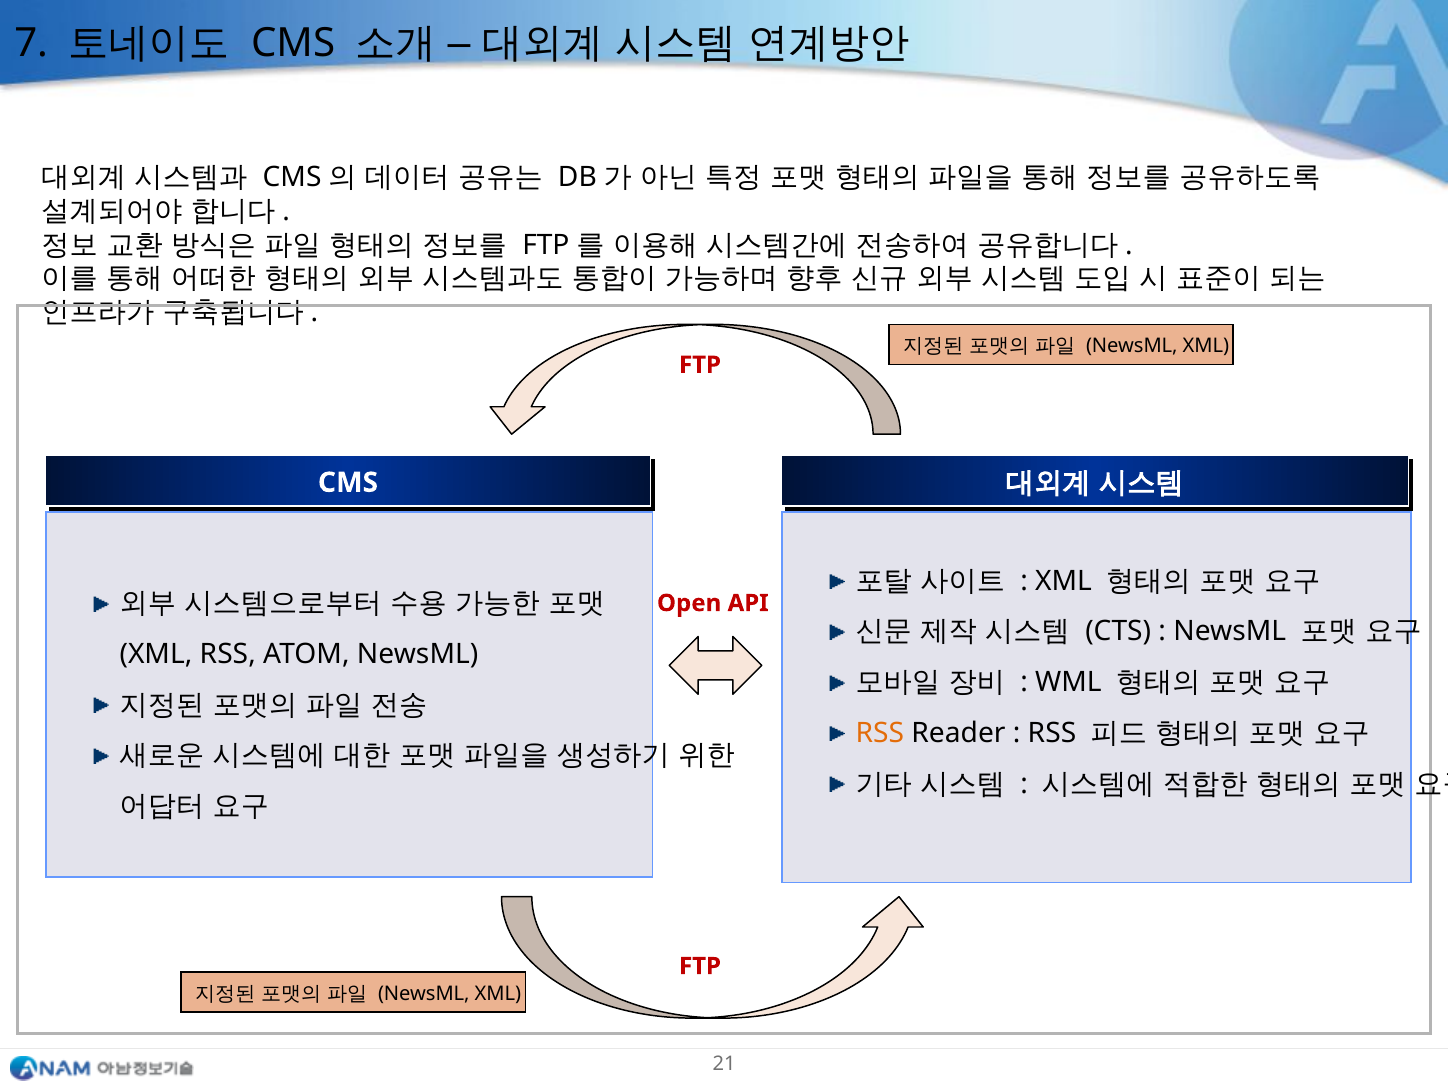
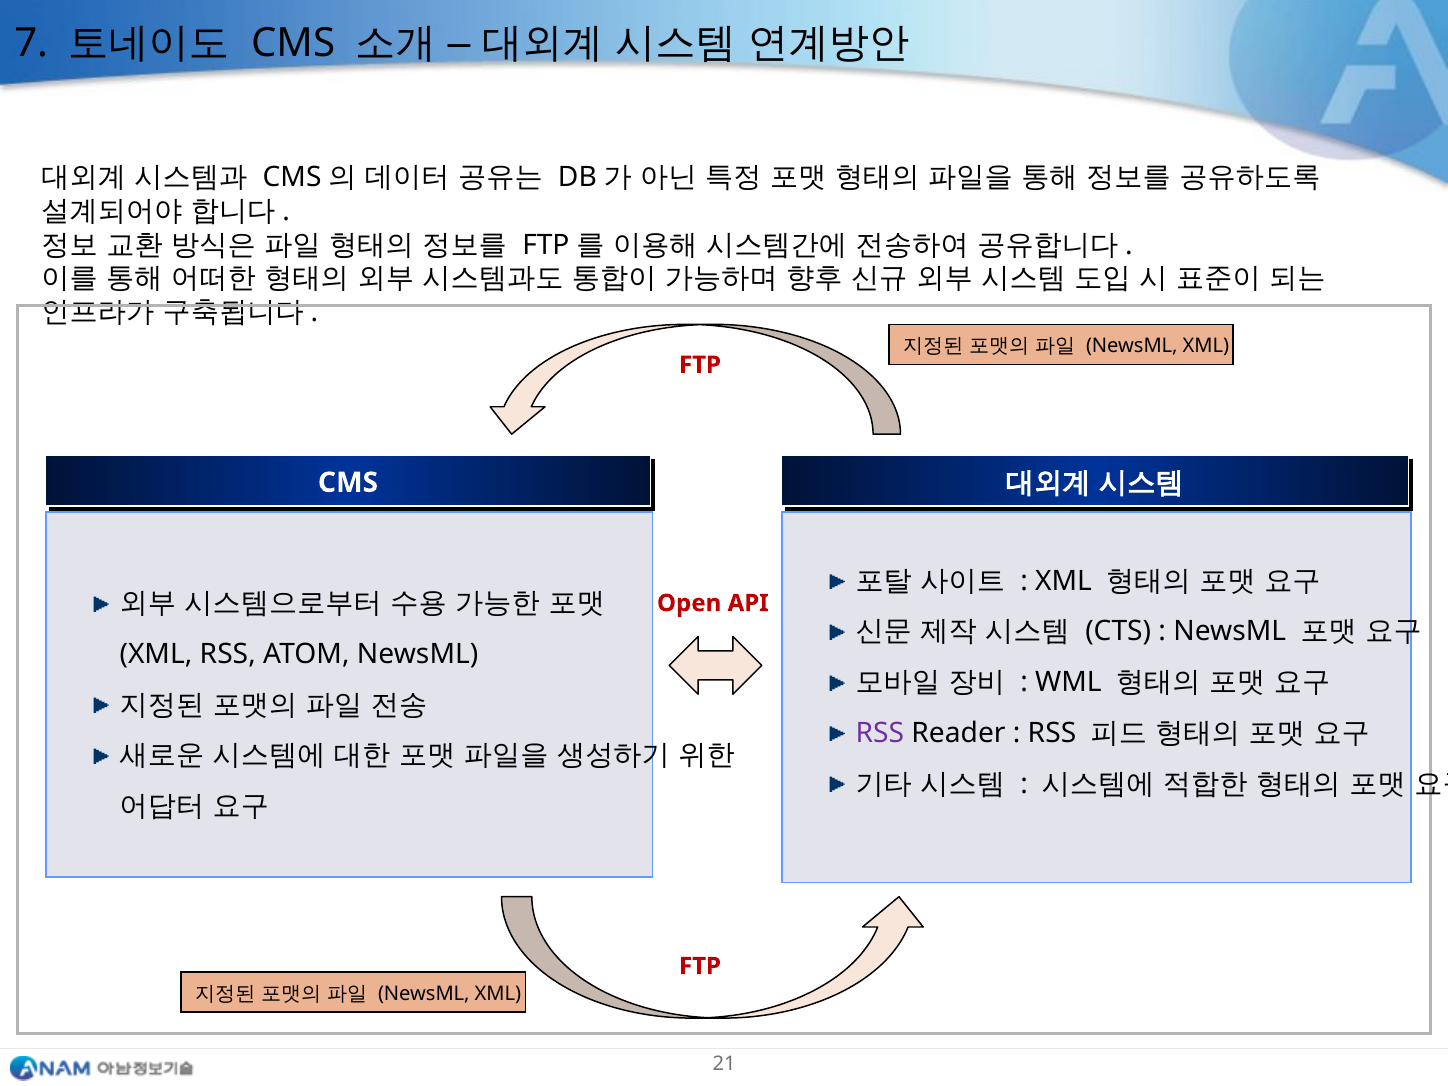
RSS at (880, 733) colour: orange -> purple
